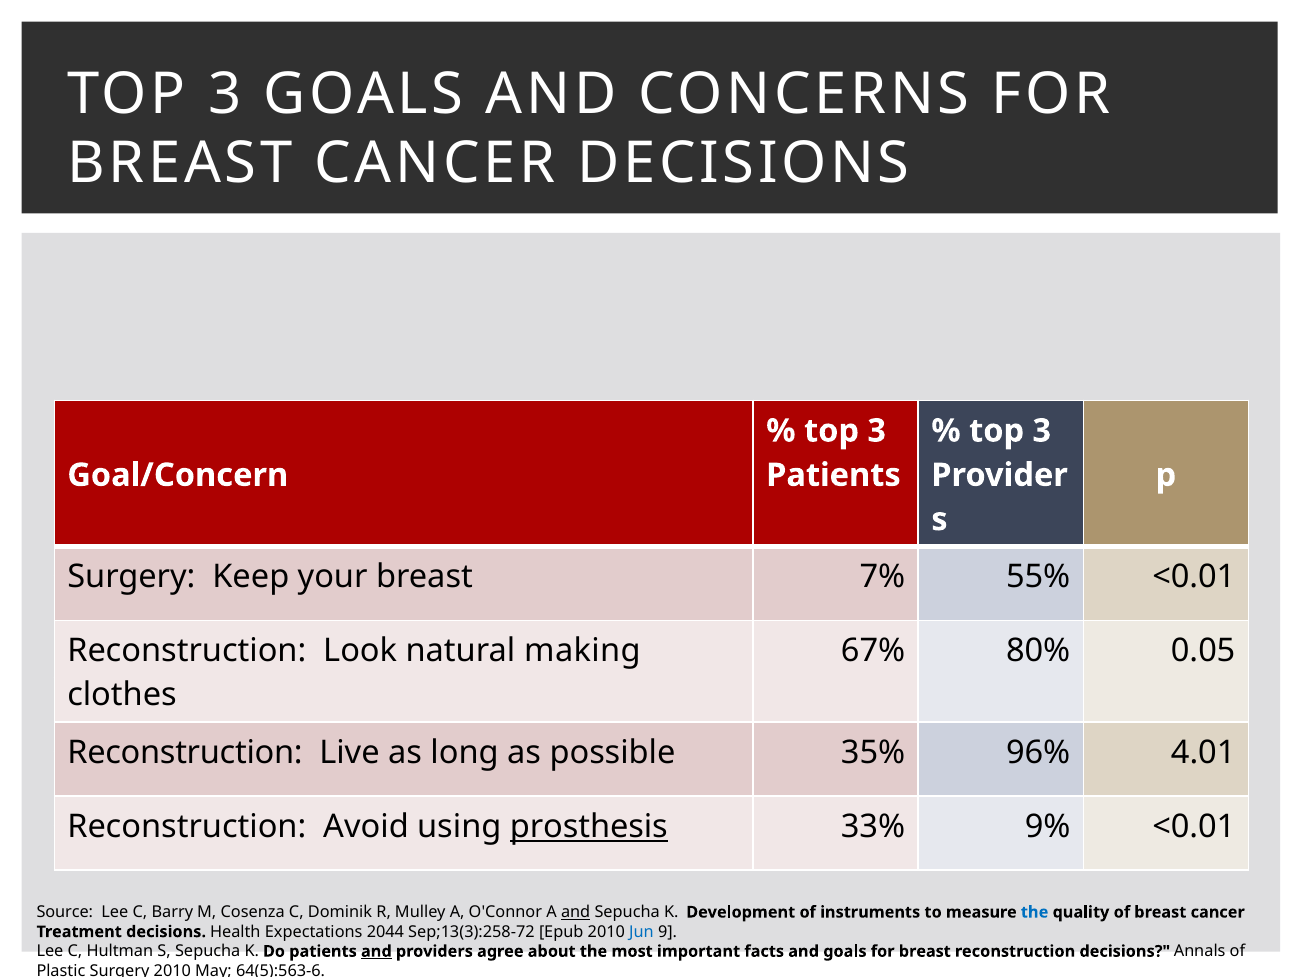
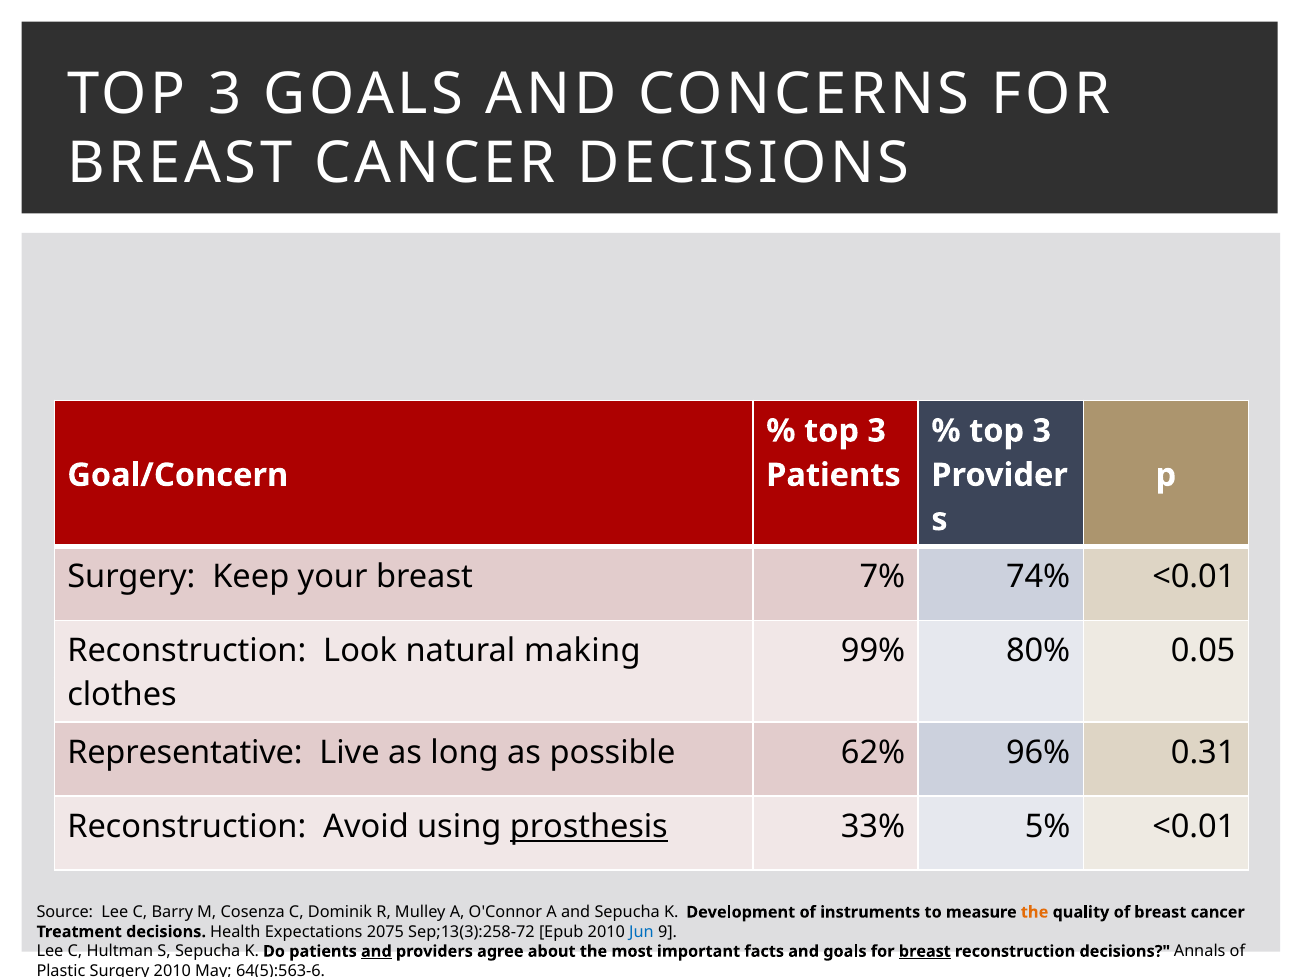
55%: 55% -> 74%
67%: 67% -> 99%
Reconstruction at (185, 753): Reconstruction -> Representative
35%: 35% -> 62%
4.01: 4.01 -> 0.31
9%: 9% -> 5%
and at (576, 912) underline: present -> none
the at (1035, 912) colour: blue -> orange
2044: 2044 -> 2075
breast at (925, 952) underline: none -> present
